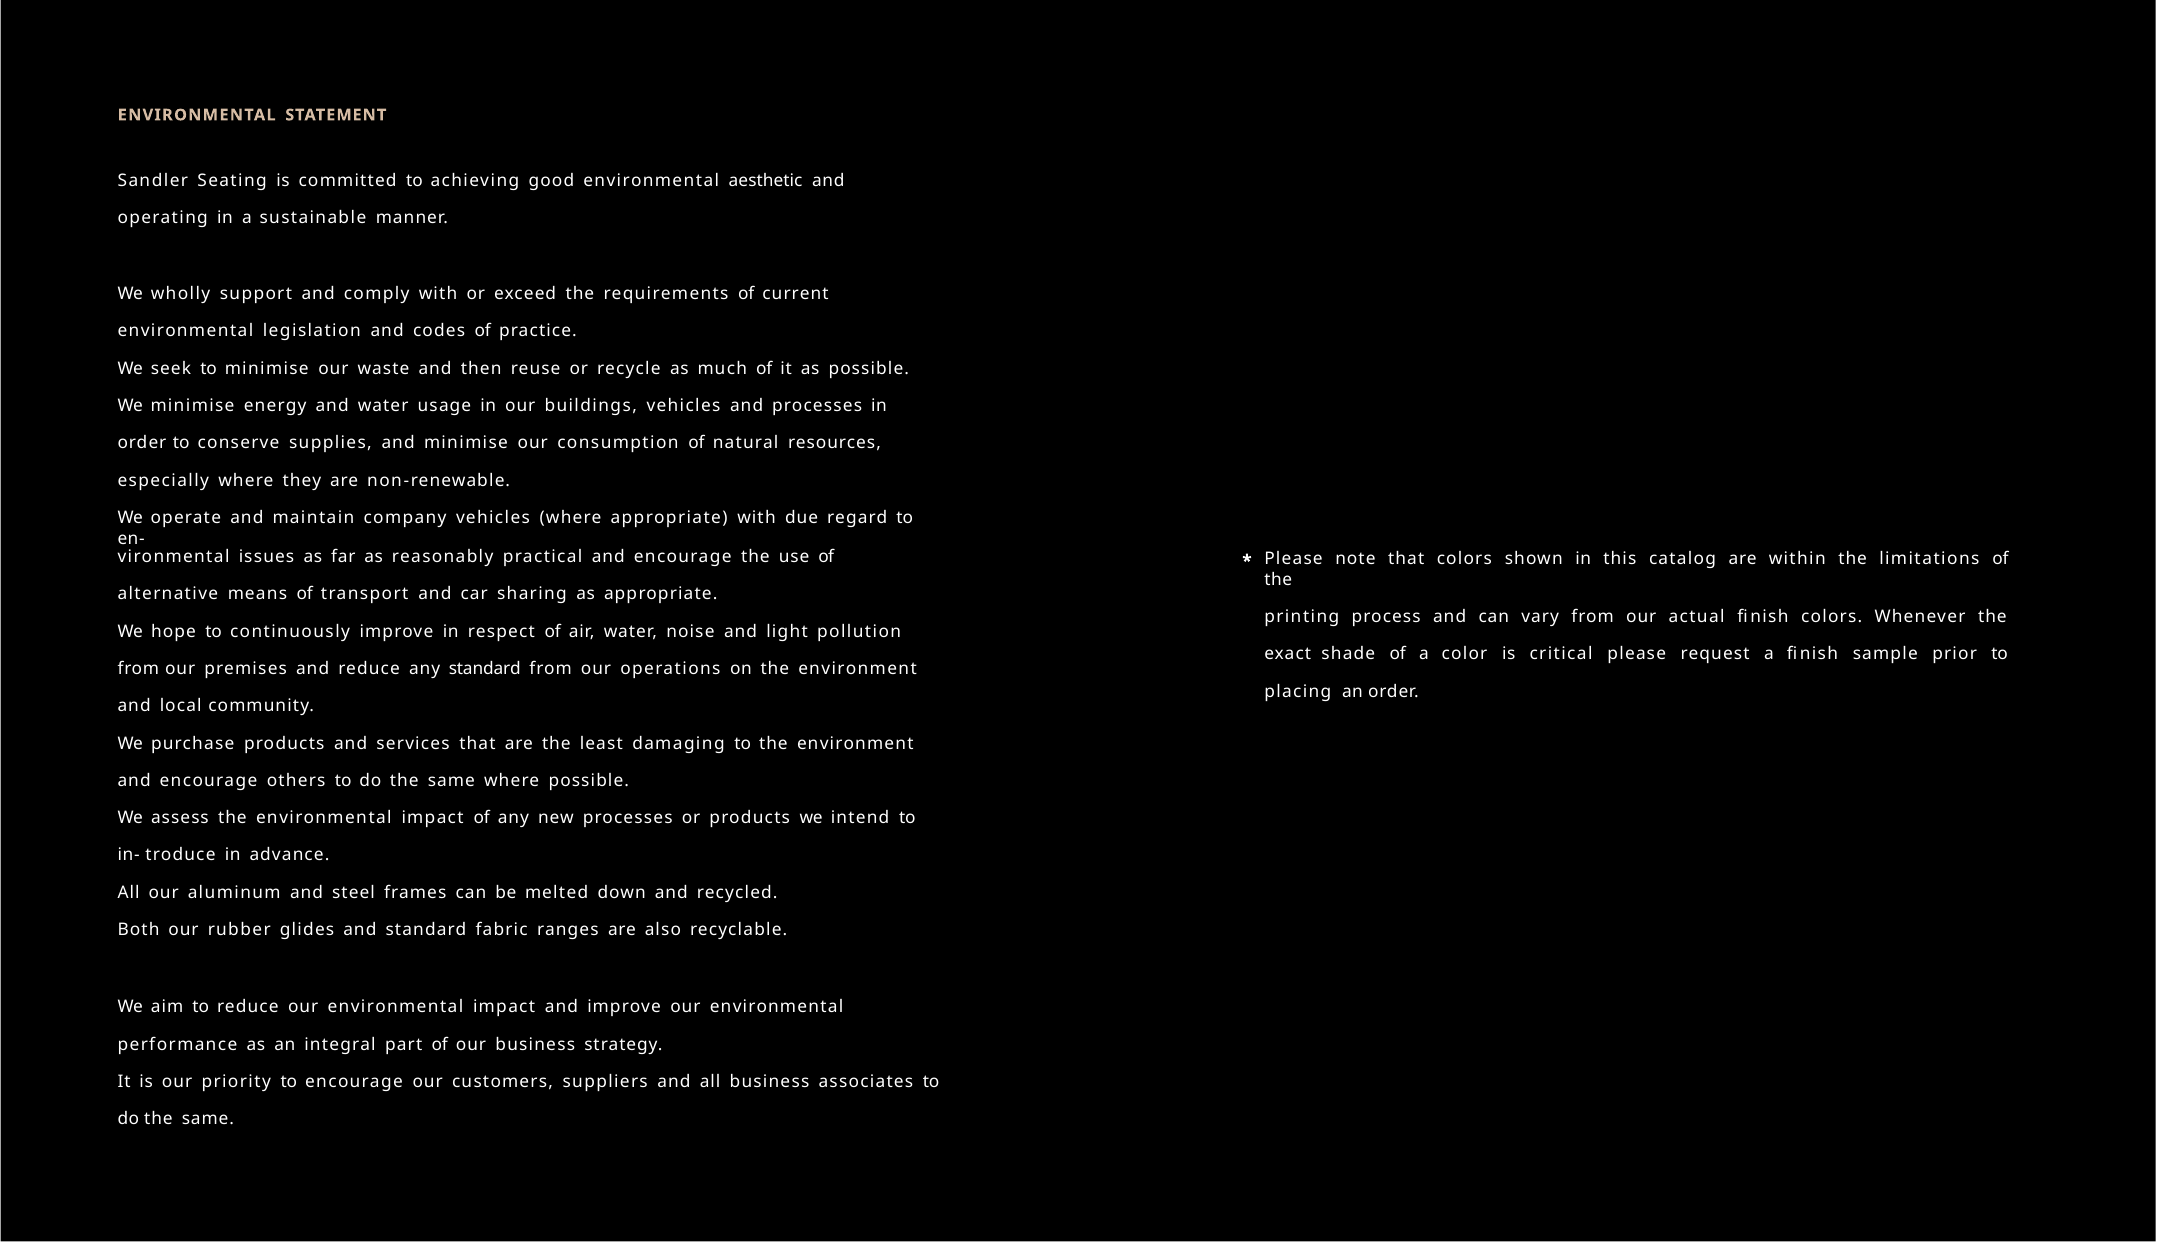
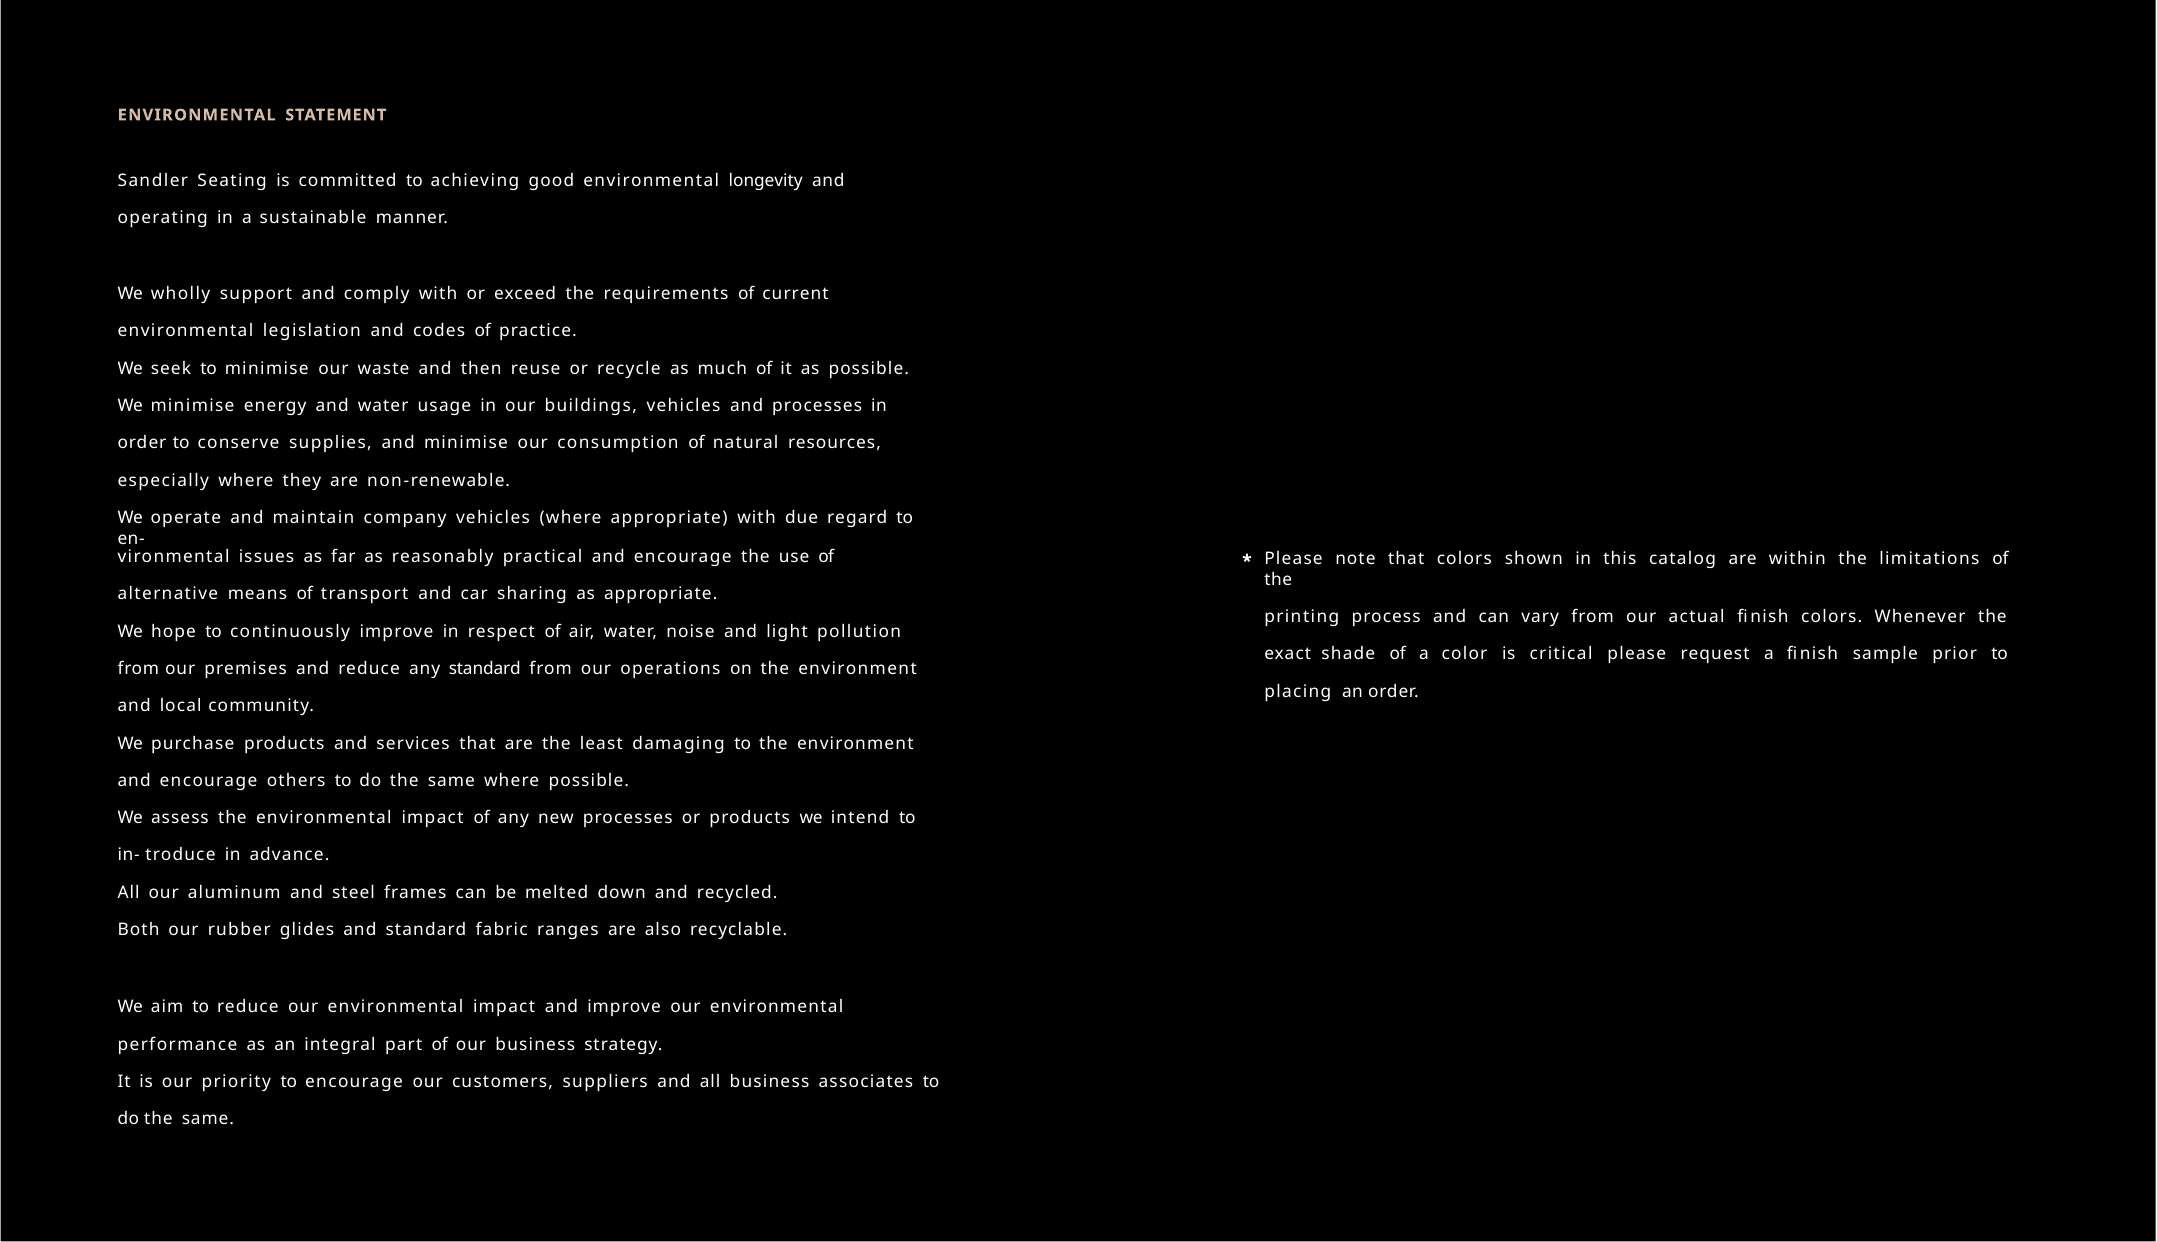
aesthetic: aesthetic -> longevity
